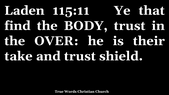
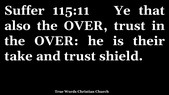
Laden: Laden -> Suffer
find: find -> also
BODY at (86, 26): BODY -> OVER
